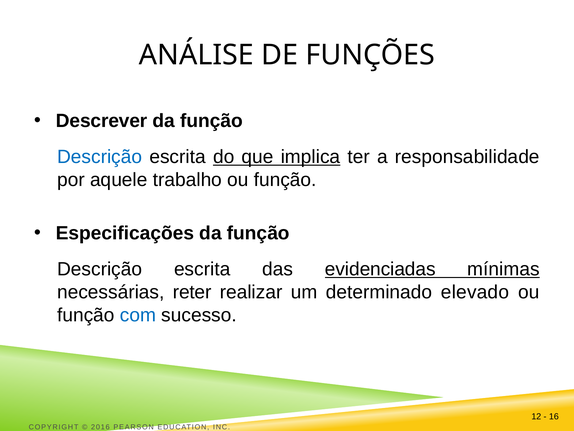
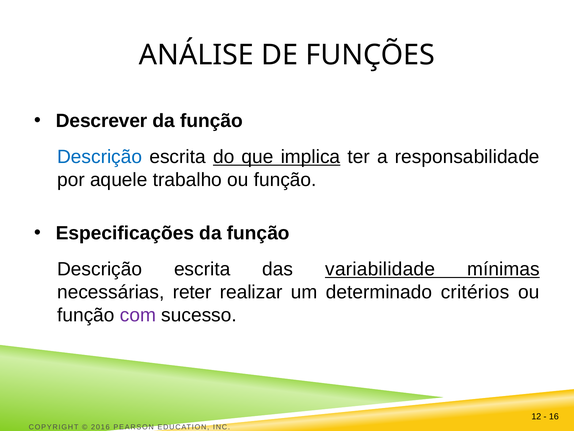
evidenciadas: evidenciadas -> variabilidade
elevado: elevado -> critérios
com colour: blue -> purple
